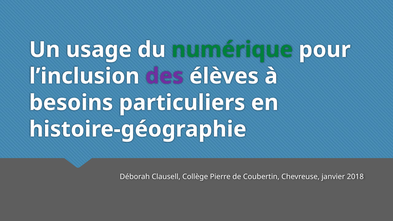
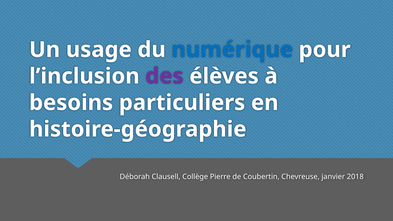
numérique colour: green -> blue
